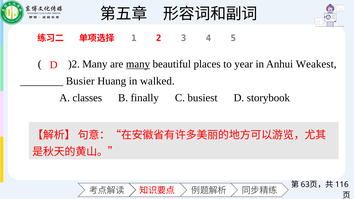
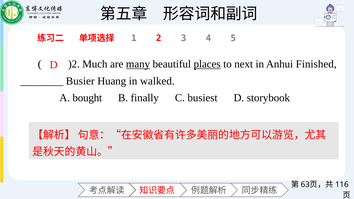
)2 Many: Many -> Much
places underline: none -> present
year: year -> next
Weakest: Weakest -> Finished
classes: classes -> bought
